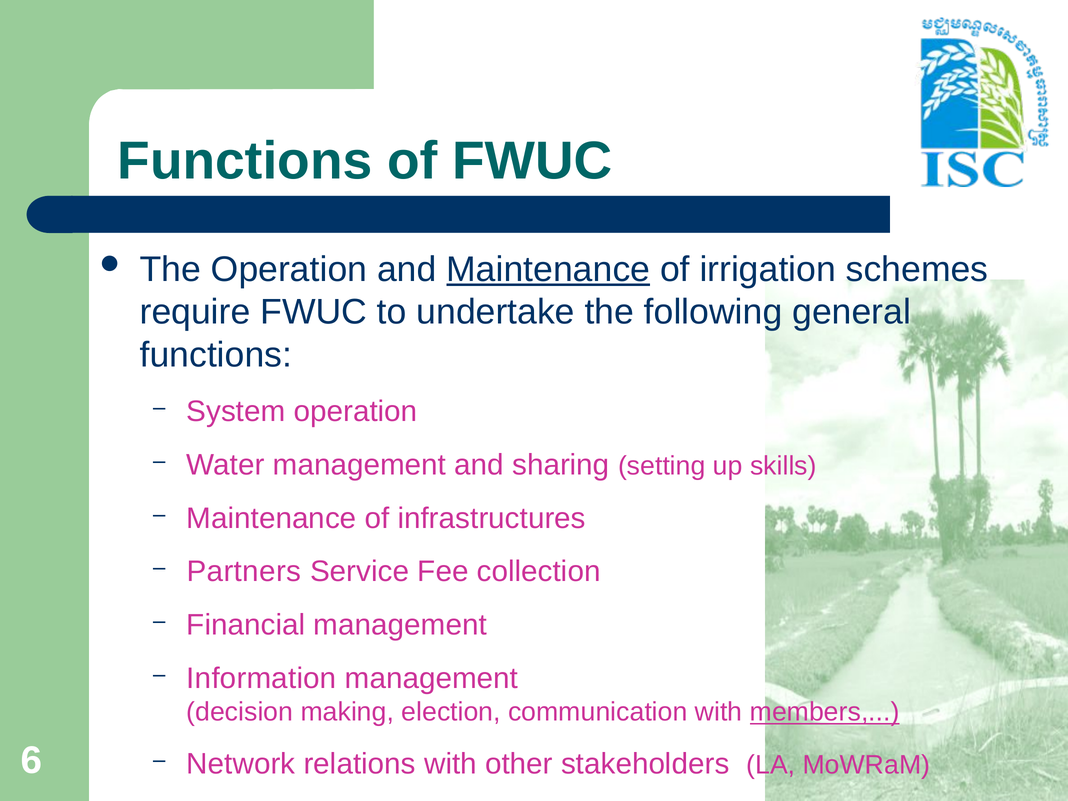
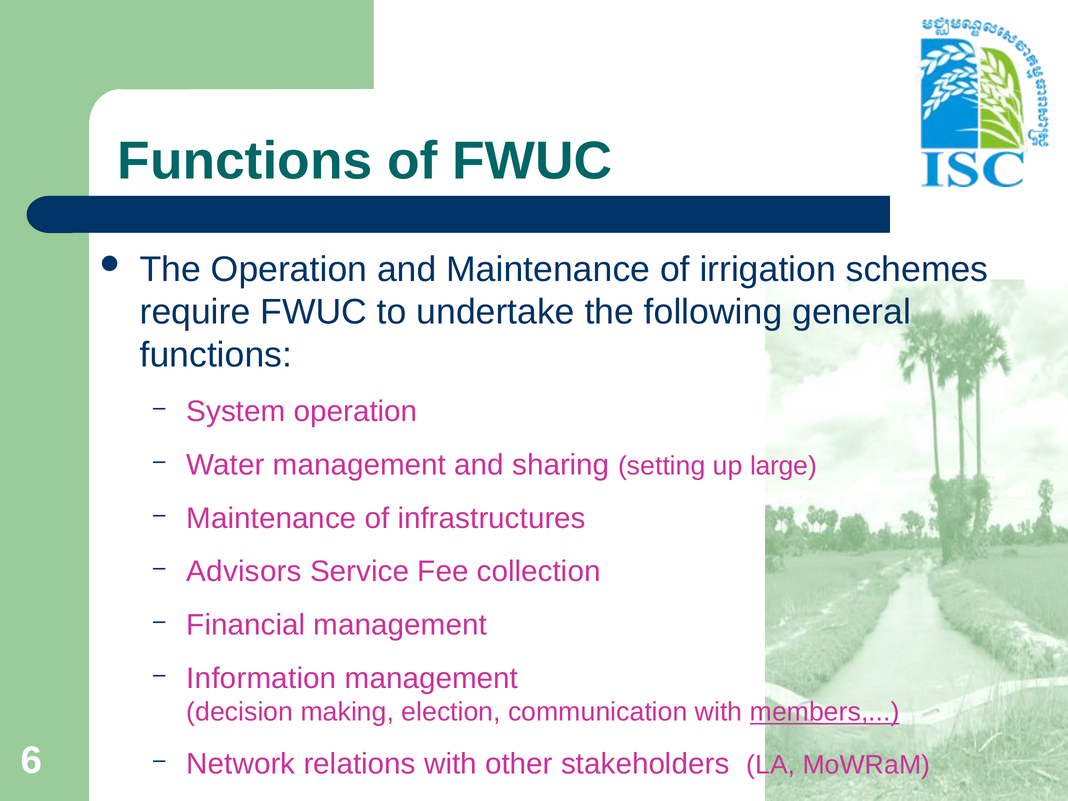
Maintenance at (548, 270) underline: present -> none
skills: skills -> large
Partners: Partners -> Advisors
